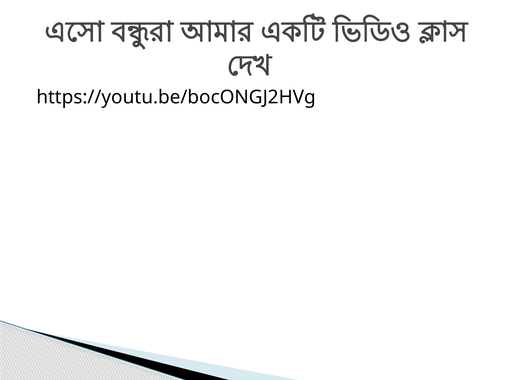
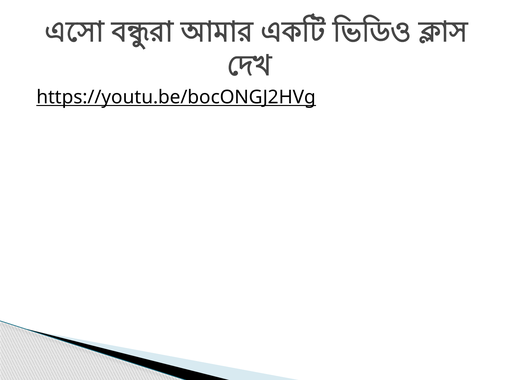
https://youtu.be/bocONGJ2HVg underline: none -> present
